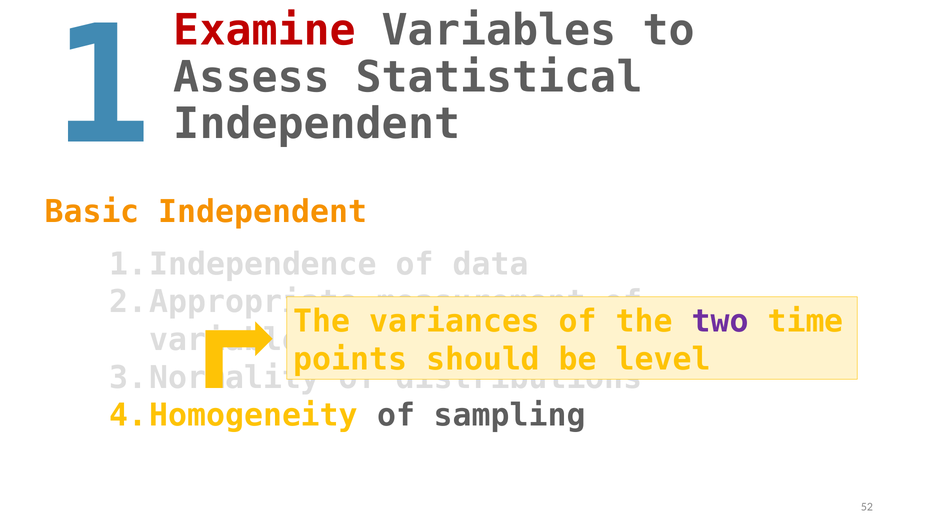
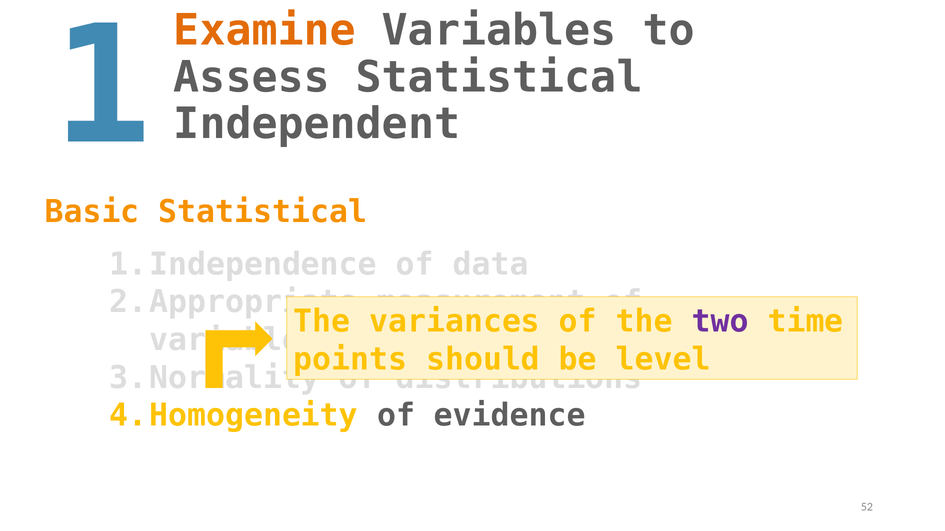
Examine colour: red -> orange
Basic Independent: Independent -> Statistical
sampling: sampling -> evidence
